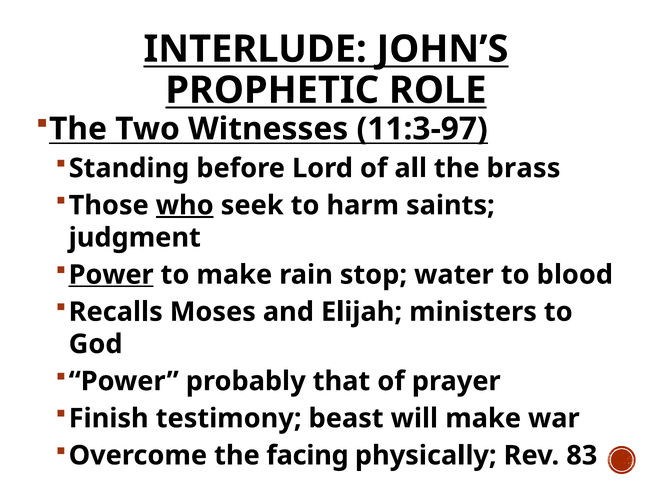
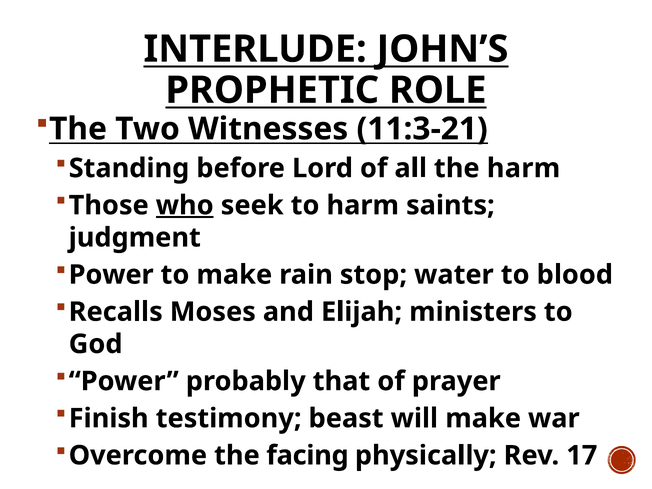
11:3-97: 11:3-97 -> 11:3-21
the brass: brass -> harm
Power at (111, 275) underline: present -> none
83: 83 -> 17
